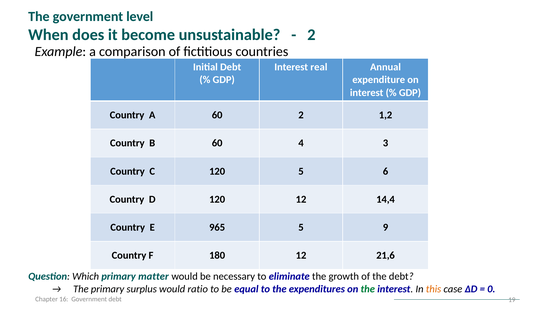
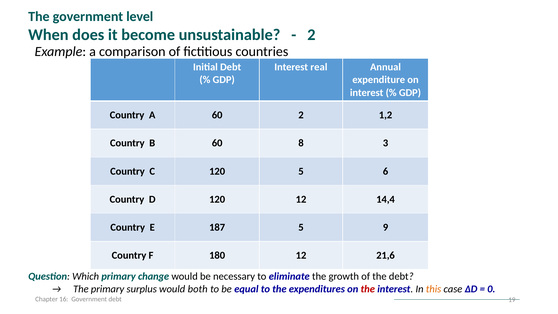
4: 4 -> 8
965: 965 -> 187
matter: matter -> change
ratio: ratio -> both
the at (368, 289) colour: green -> red
